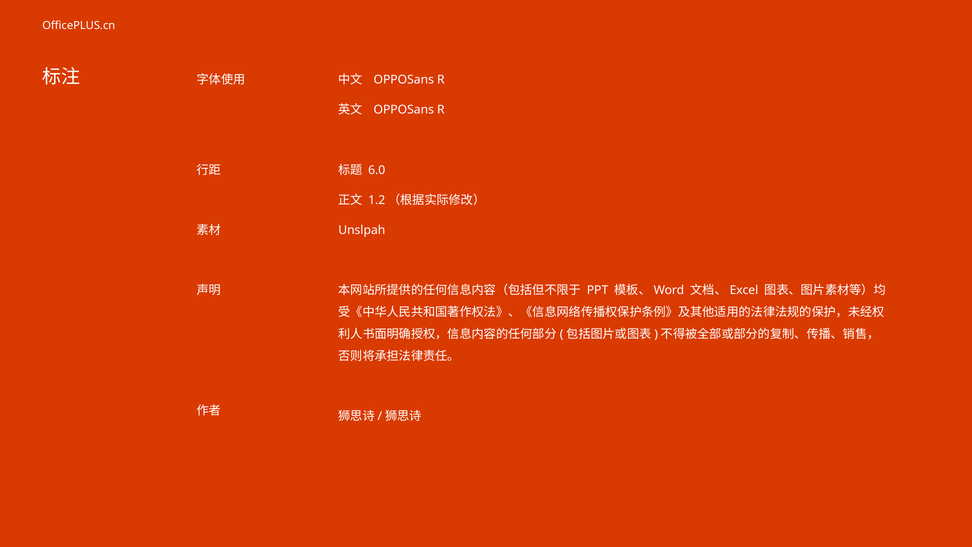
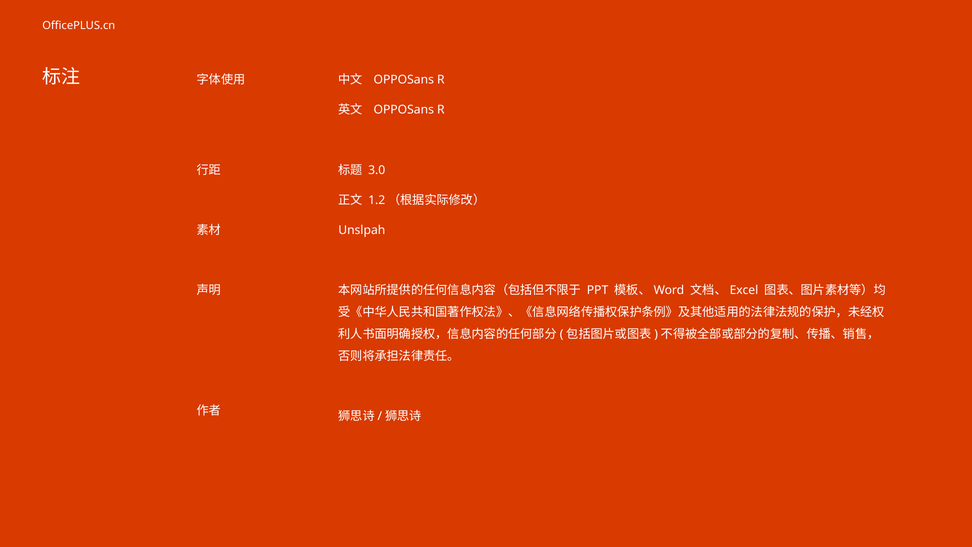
6.0: 6.0 -> 3.0
